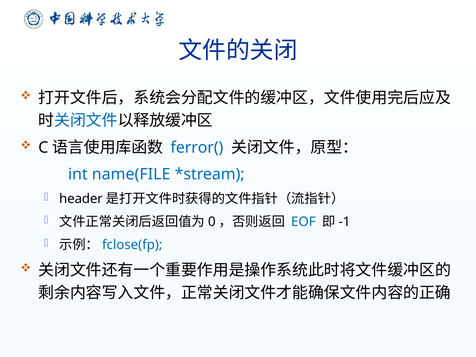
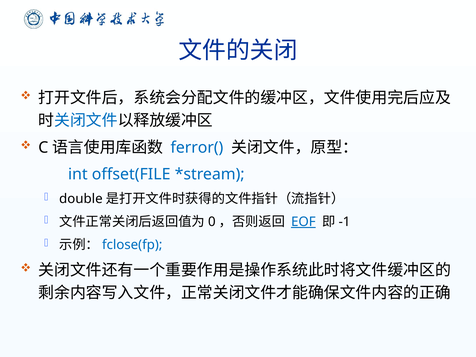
name(FILE: name(FILE -> offset(FILE
header: header -> double
EOF underline: none -> present
